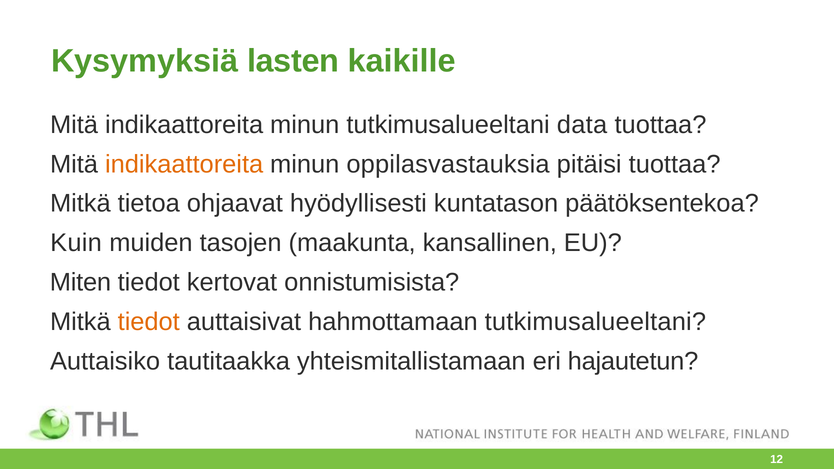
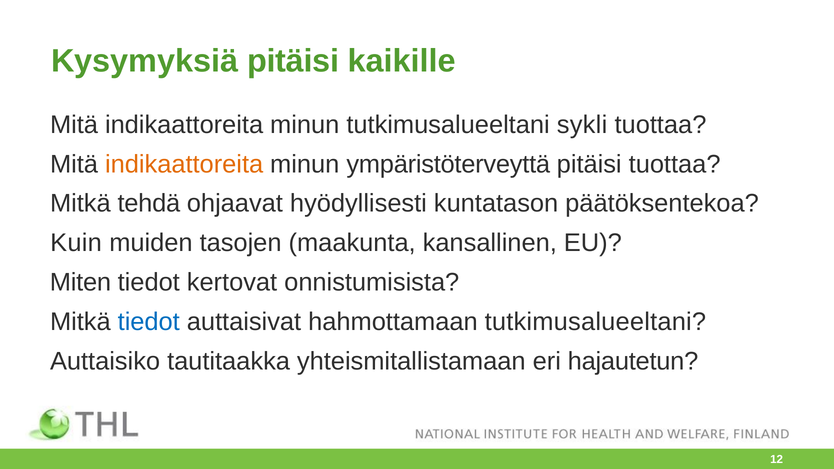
Kysymyksiä lasten: lasten -> pitäisi
data: data -> sykli
oppilasvastauksia: oppilasvastauksia -> ympäristöterveyttä
tietoa: tietoa -> tehdä
tiedot at (149, 322) colour: orange -> blue
